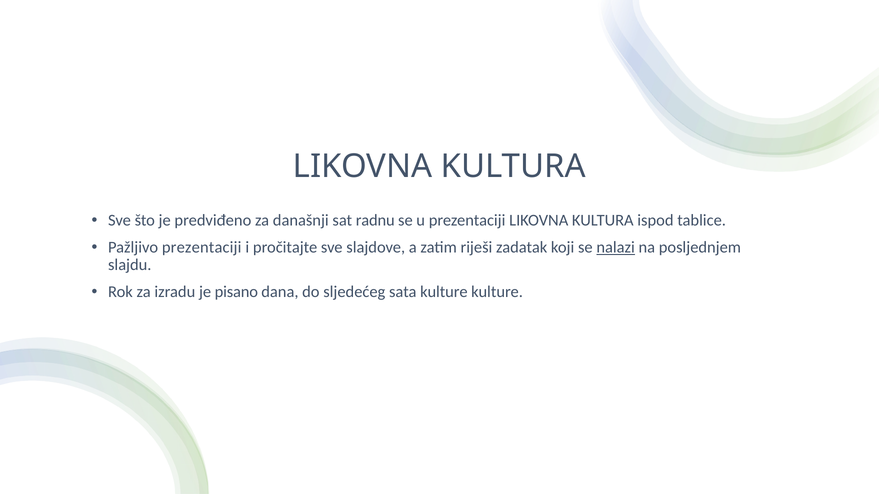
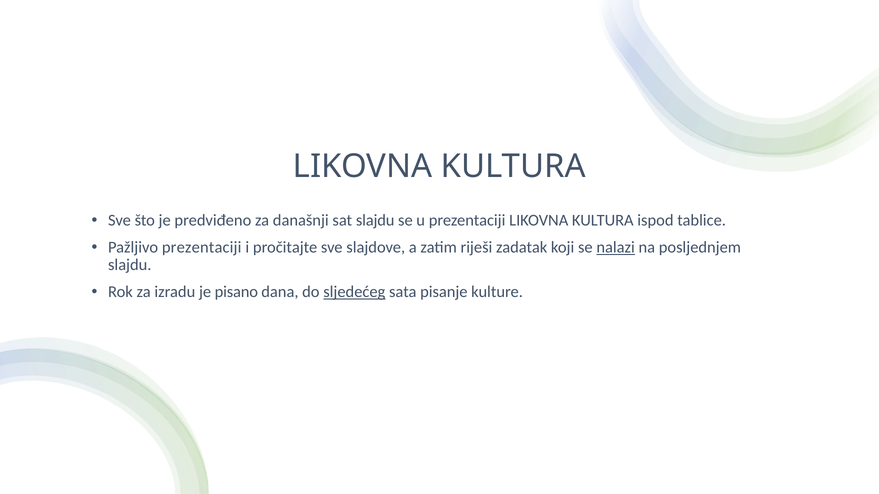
sat radnu: radnu -> slajdu
sljedećeg underline: none -> present
sata kulture: kulture -> pisanje
